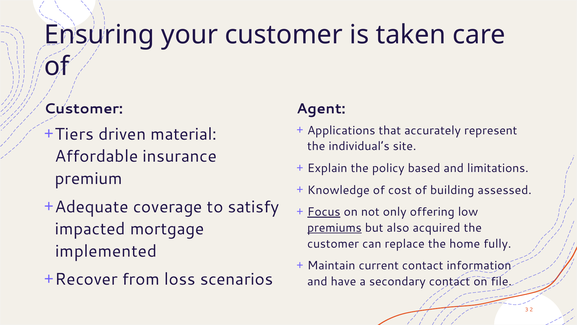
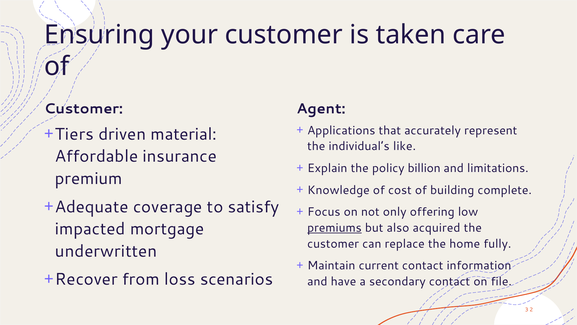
site: site -> like
based: based -> billion
assessed: assessed -> complete
Focus underline: present -> none
implemented: implemented -> underwritten
